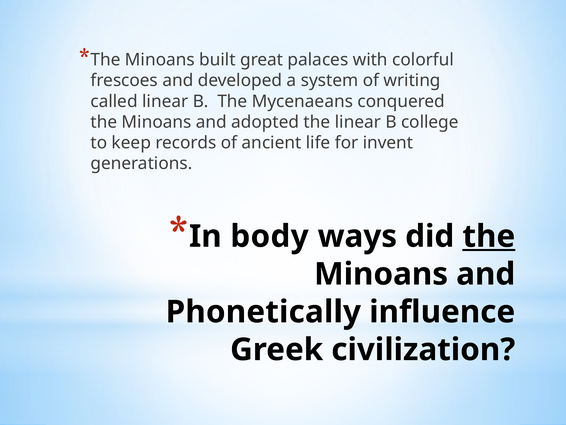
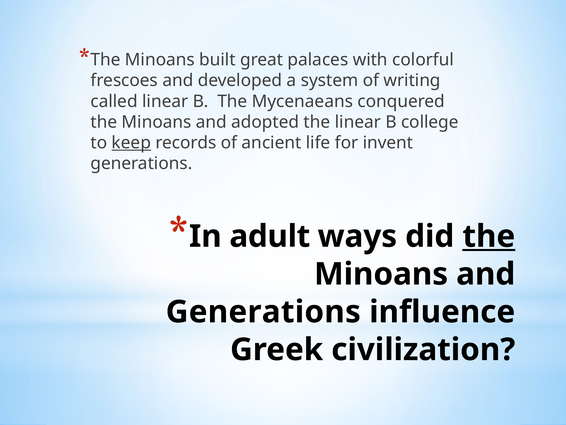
keep underline: none -> present
body: body -> adult
Phonetically at (263, 312): Phonetically -> Generations
